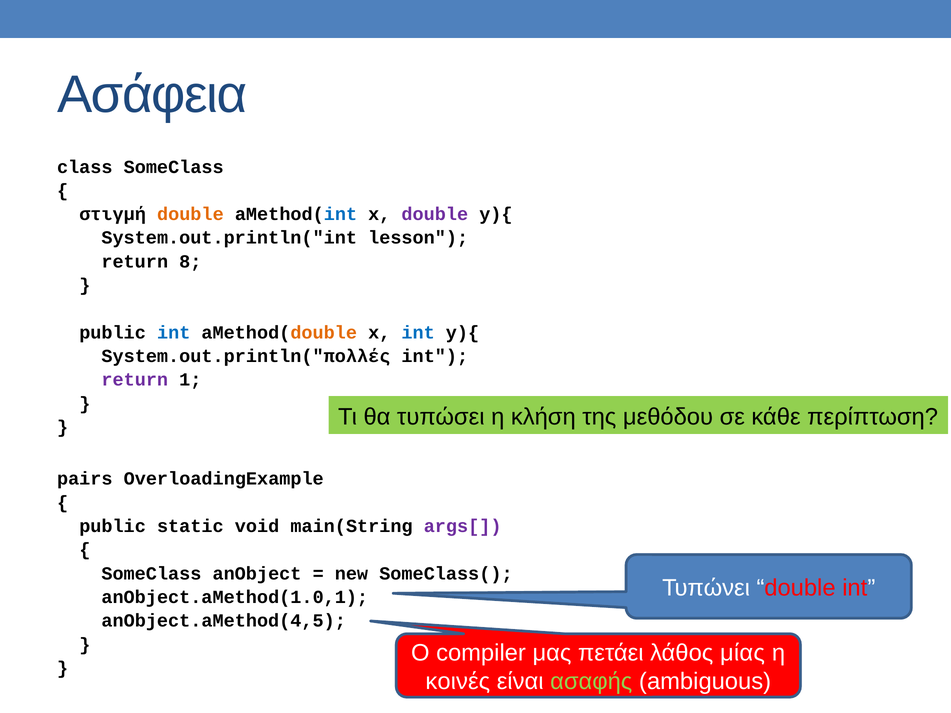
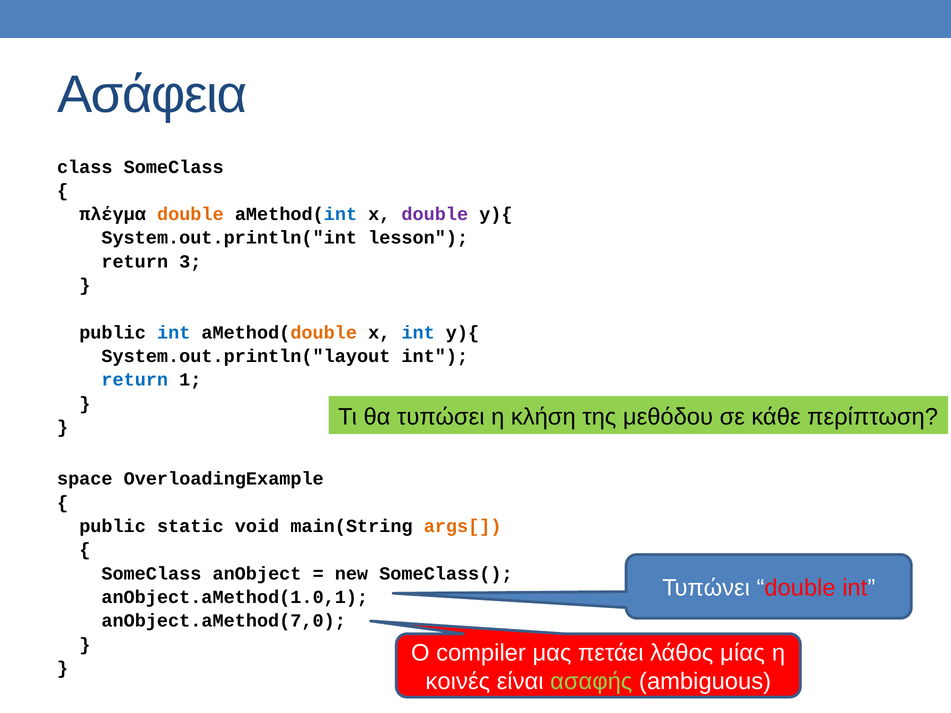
στιγμή: στιγμή -> πλέγμα
8: 8 -> 3
System.out.println("πολλές: System.out.println("πολλές -> System.out.println("layout
return at (135, 380) colour: purple -> blue
pairs: pairs -> space
args[ colour: purple -> orange
anObject.aMethod(4,5: anObject.aMethod(4,5 -> anObject.aMethod(7,0
